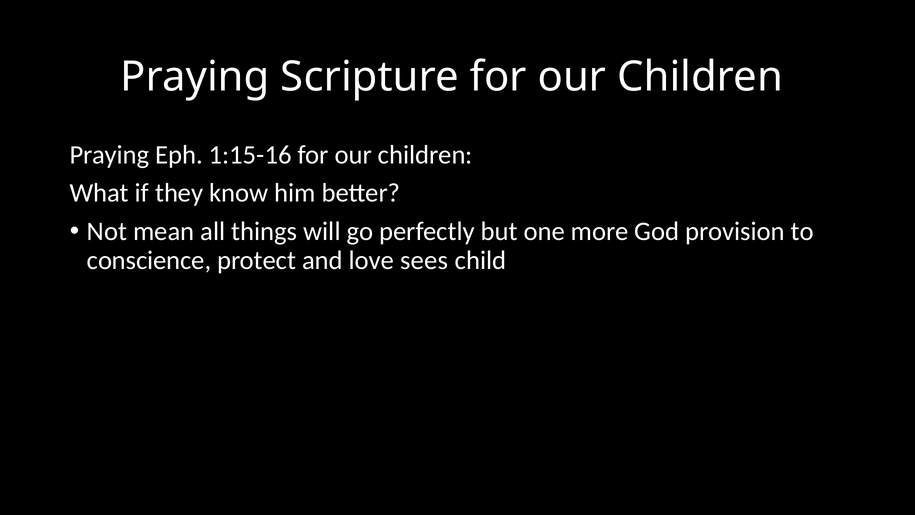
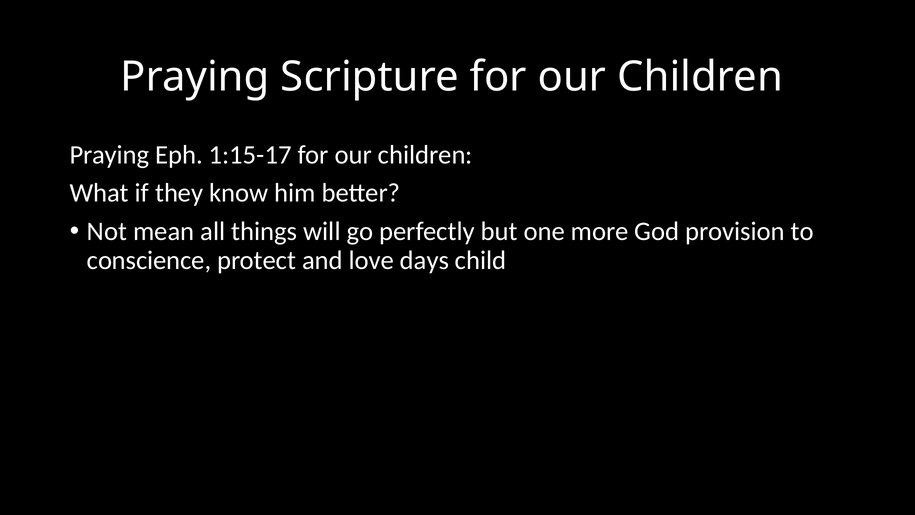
1:15-16: 1:15-16 -> 1:15-17
sees: sees -> days
